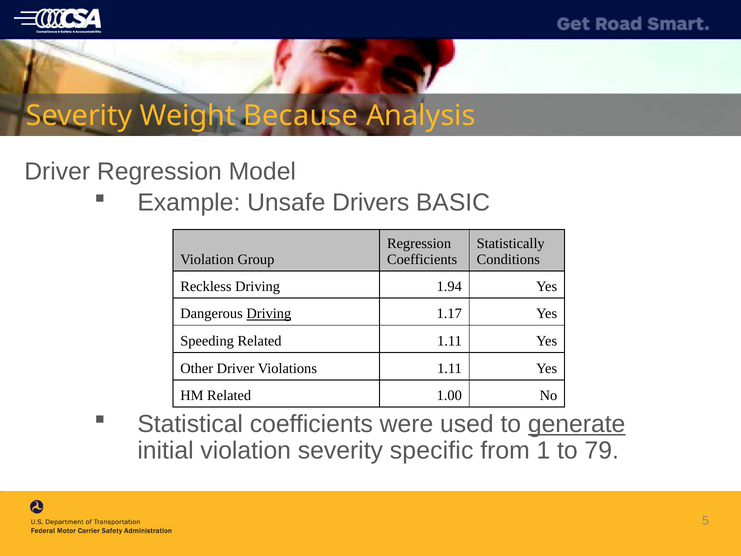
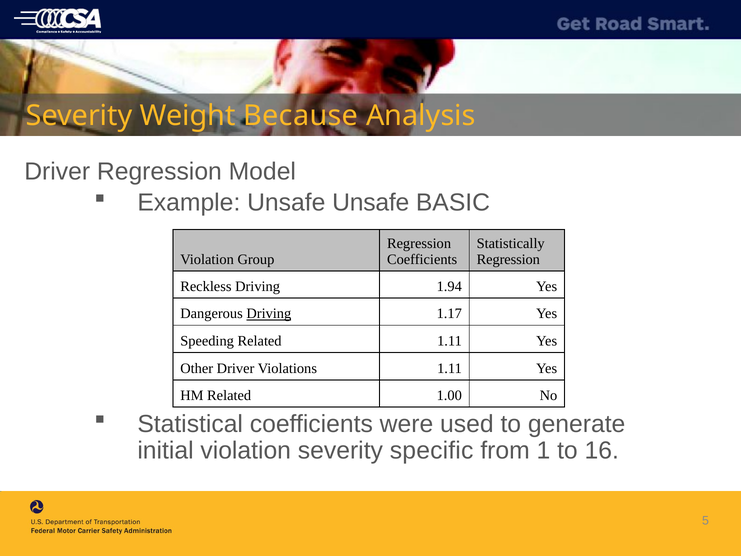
Unsafe Drivers: Drivers -> Unsafe
Conditions at (508, 259): Conditions -> Regression
generate underline: present -> none
79: 79 -> 16
